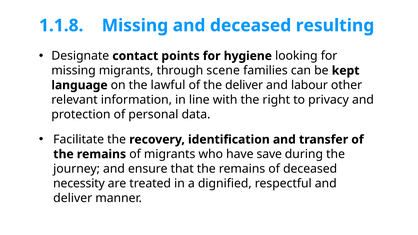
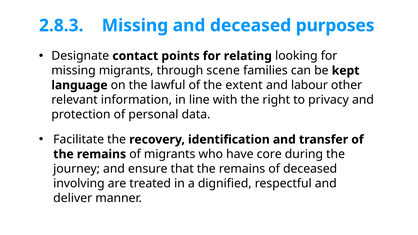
1.1.8: 1.1.8 -> 2.8.3
resulting: resulting -> purposes
hygiene: hygiene -> relating
the deliver: deliver -> extent
save: save -> core
necessity: necessity -> involving
